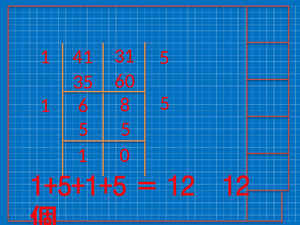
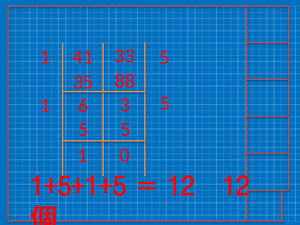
31: 31 -> 33
60: 60 -> 88
8: 8 -> 3
